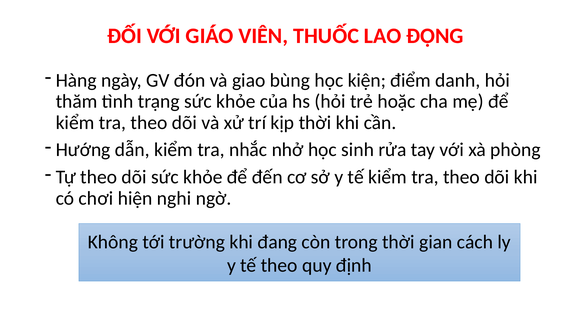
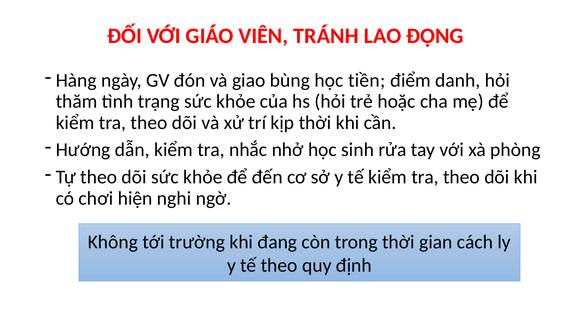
THUỐC: THUỐC -> TRÁNH
kiện: kiện -> tiền
